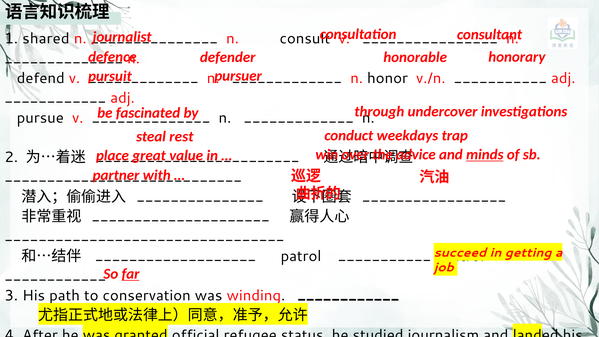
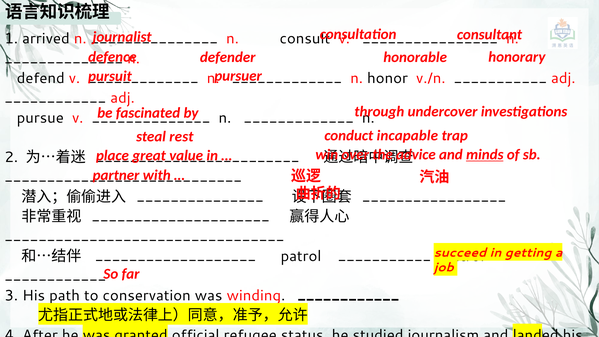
shared: shared -> arrived
weekdays: weekdays -> incapable
far underline: present -> none
